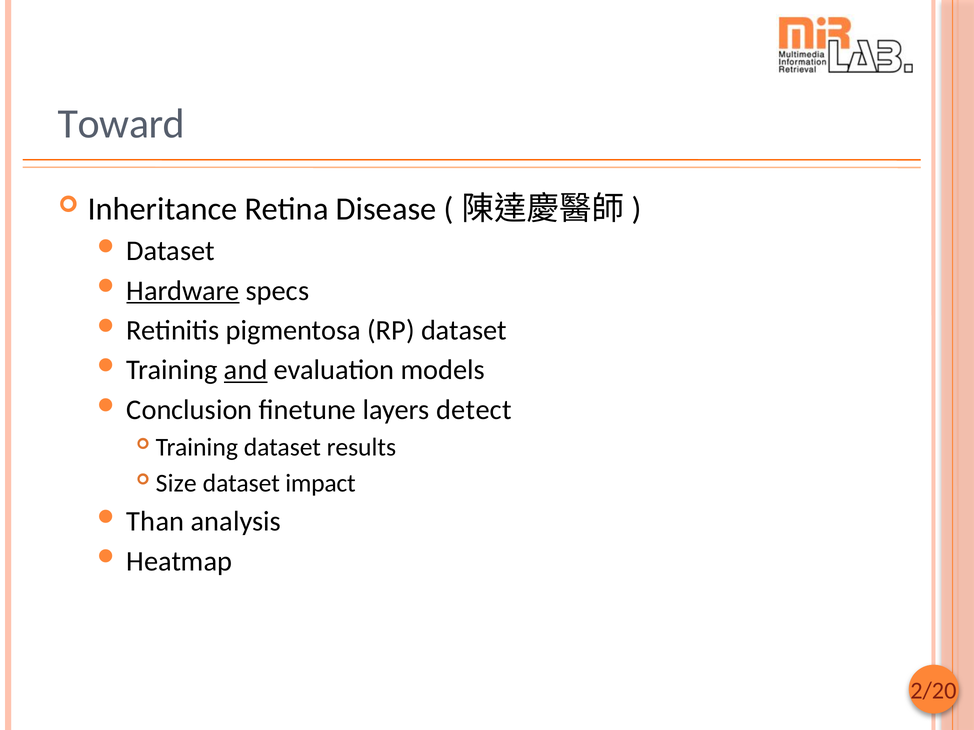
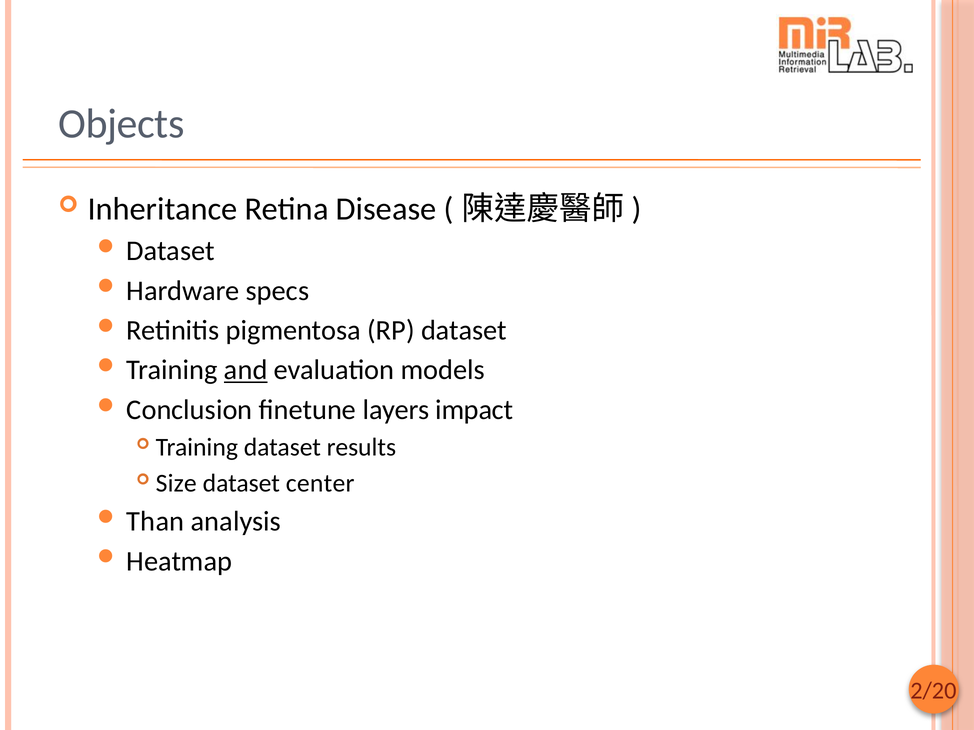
Toward: Toward -> Objects
Hardware underline: present -> none
detect: detect -> impact
impact: impact -> center
